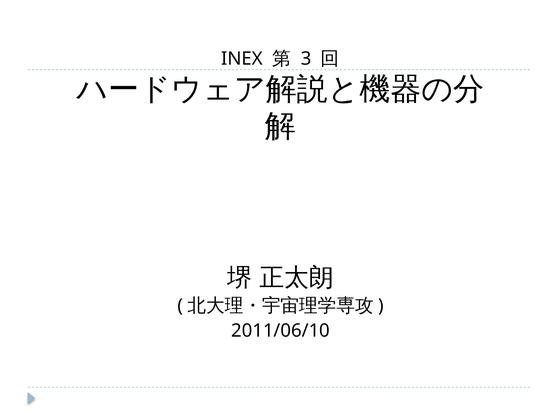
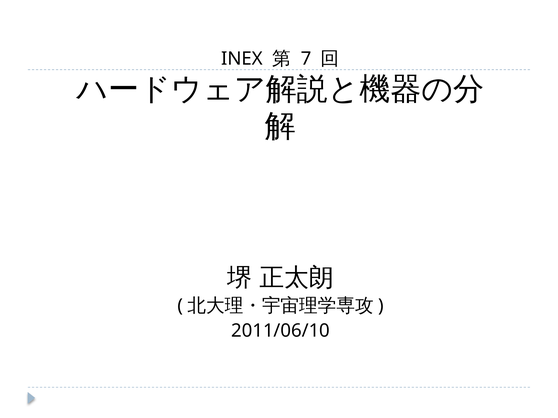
3: 3 -> 7
